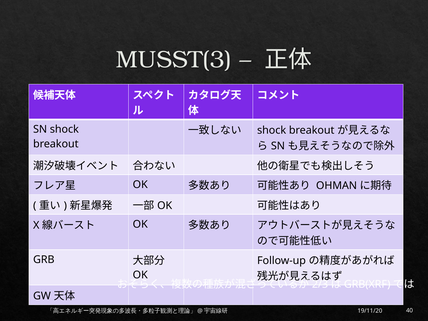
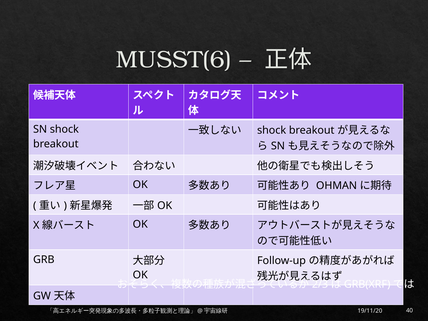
MUSST(3: MUSST(3 -> MUSST(6
